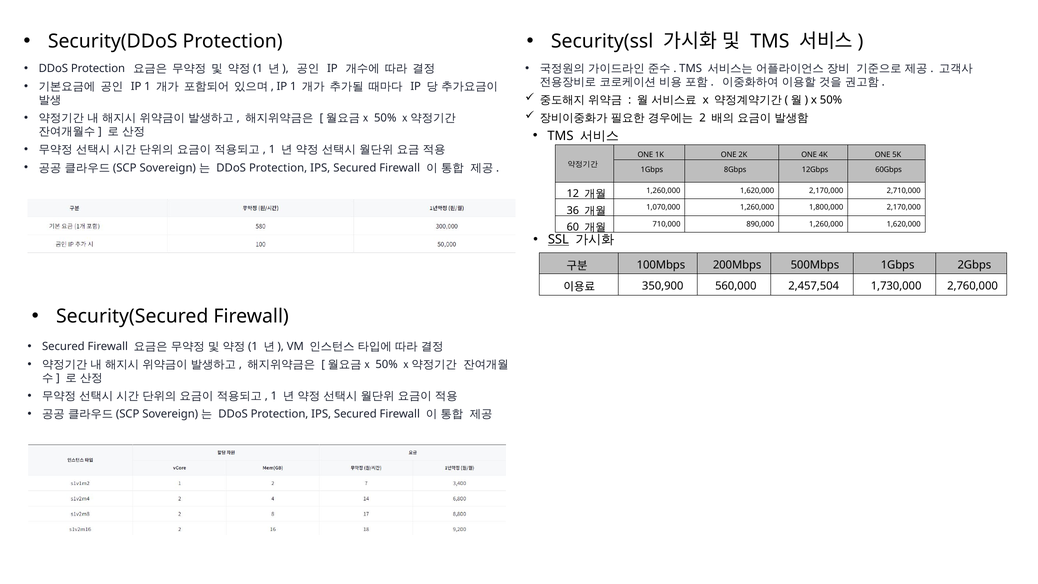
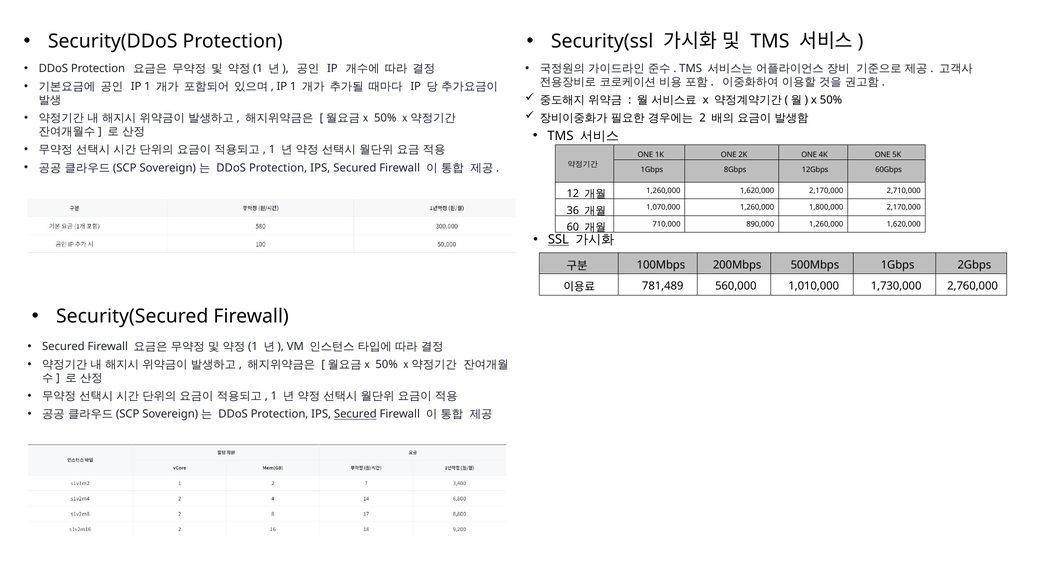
350,900: 350,900 -> 781,489
2,457,504: 2,457,504 -> 1,010,000
Secured at (355, 414) underline: none -> present
